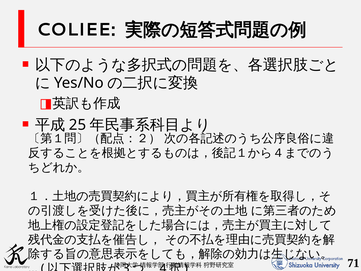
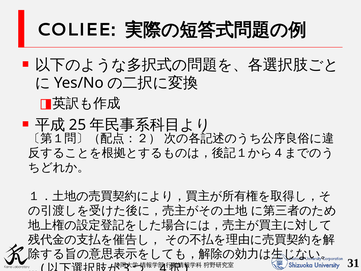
71: 71 -> 31
